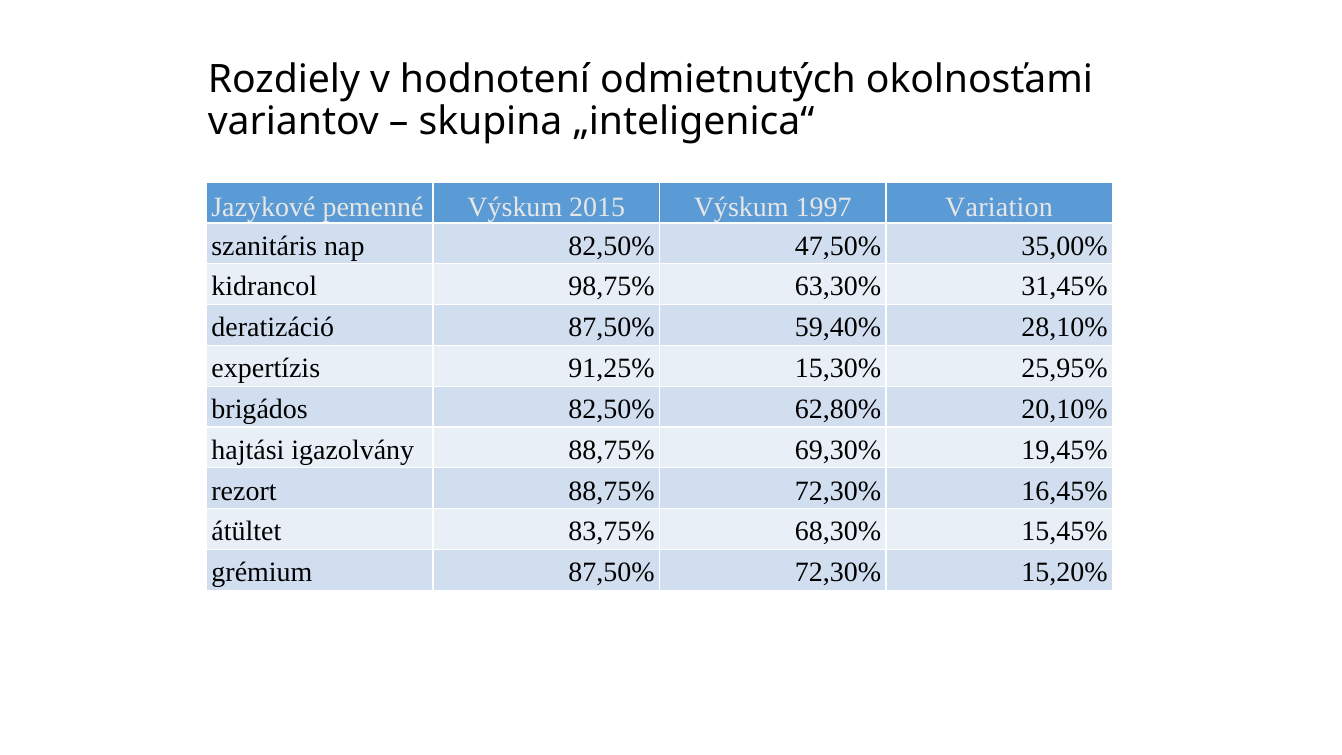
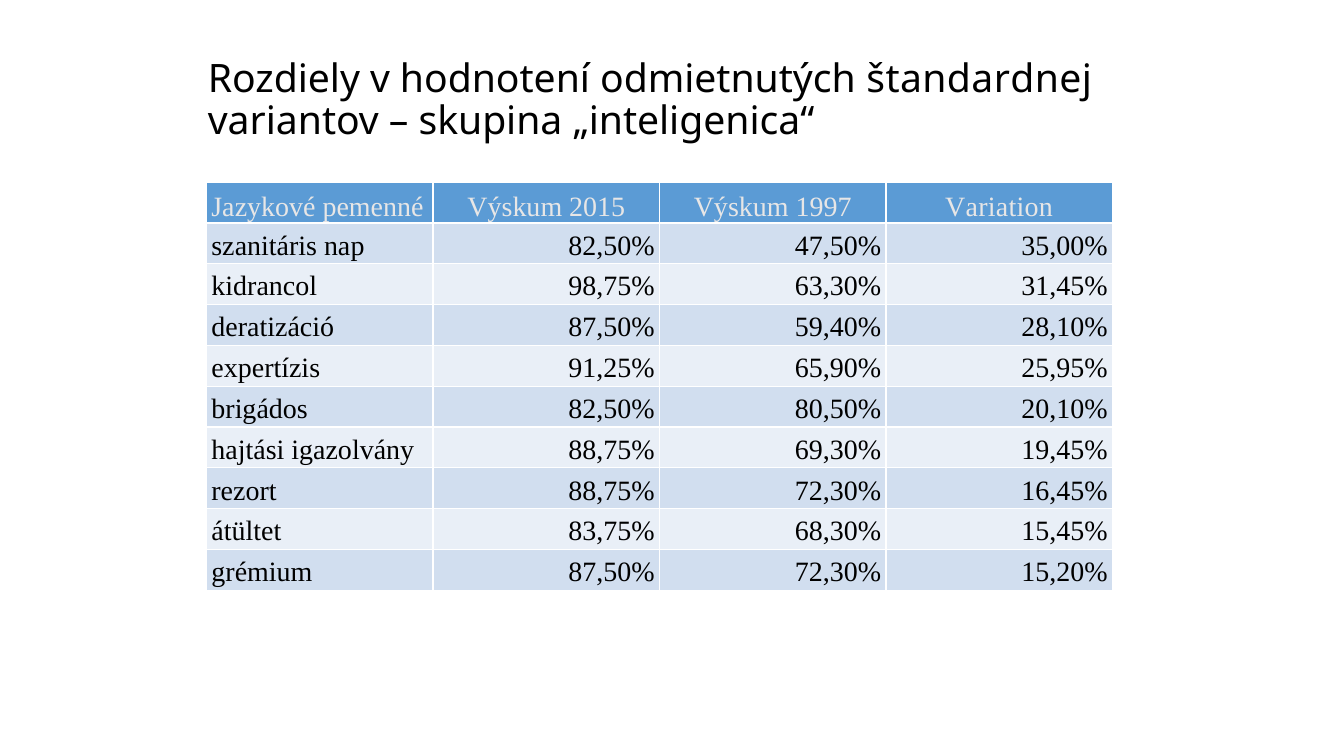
okolnosťami: okolnosťami -> štandardnej
15,30%: 15,30% -> 65,90%
62,80%: 62,80% -> 80,50%
